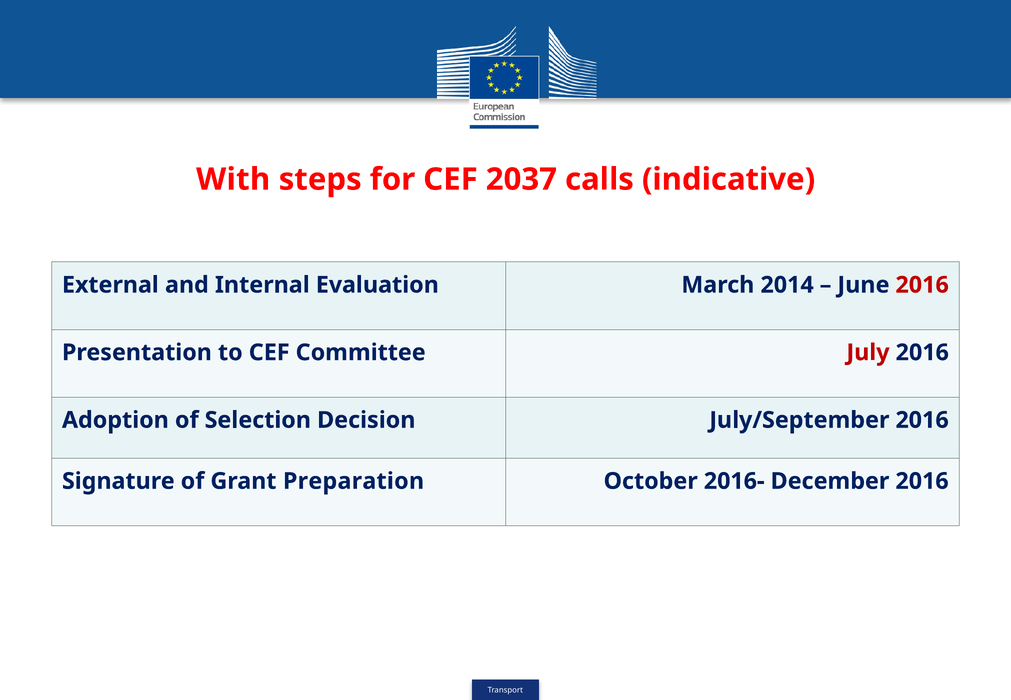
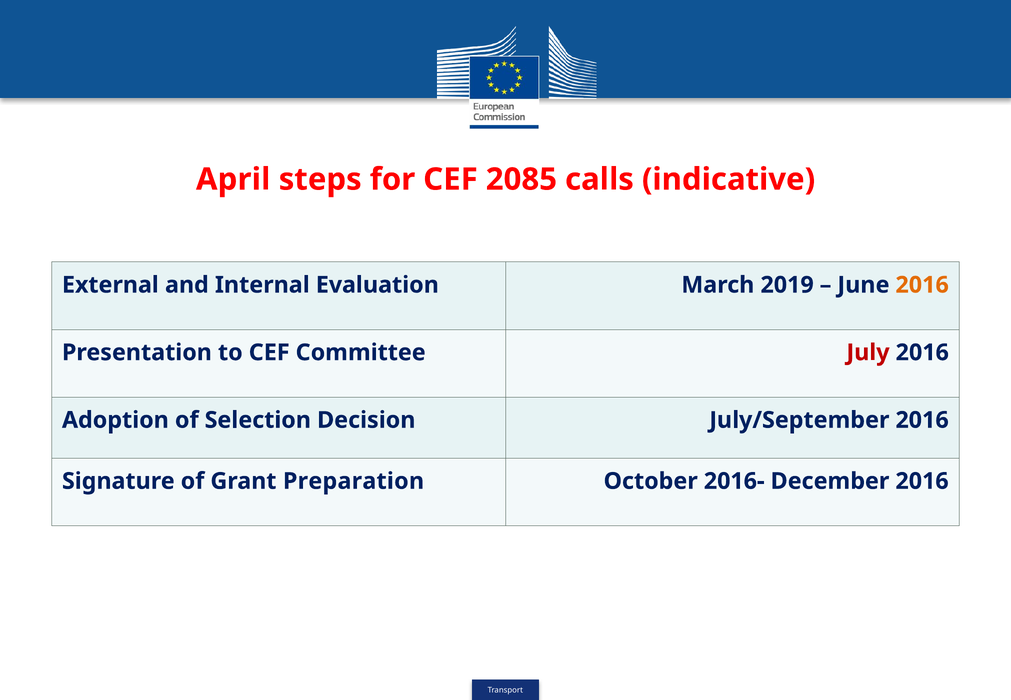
With: With -> April
2037: 2037 -> 2085
2014: 2014 -> 2019
2016 at (922, 285) colour: red -> orange
